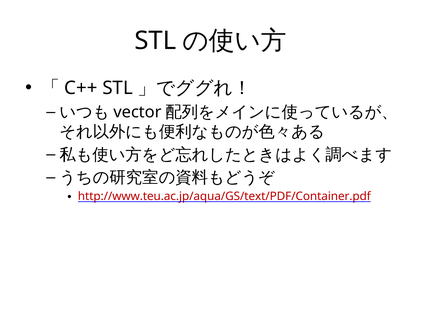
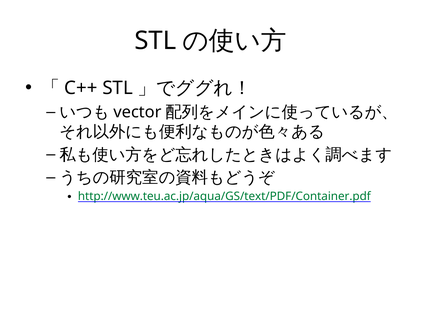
http://www.teu.ac.jp/aqua/GS/text/PDF/Container.pdf colour: red -> green
